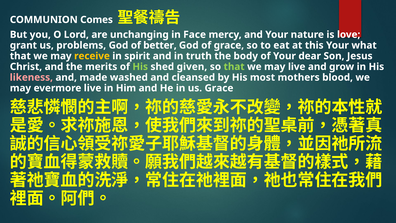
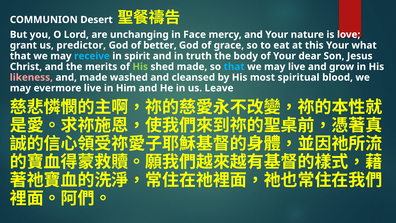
Comes: Comes -> Desert
problems: problems -> predictor
receive colour: yellow -> light blue
shed given: given -> made
that at (234, 67) colour: light green -> light blue
mothers: mothers -> spiritual
us Grace: Grace -> Leave
